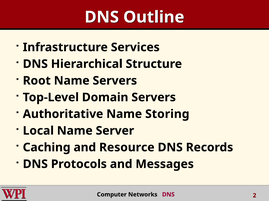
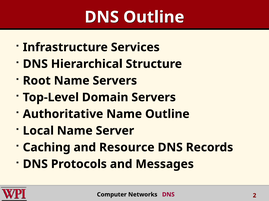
Name Storing: Storing -> Outline
